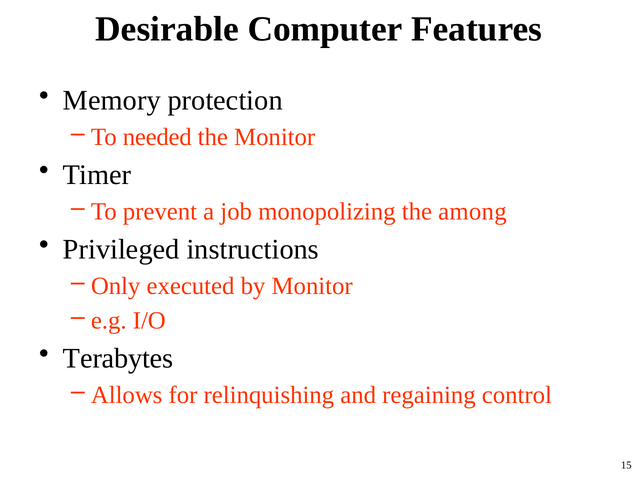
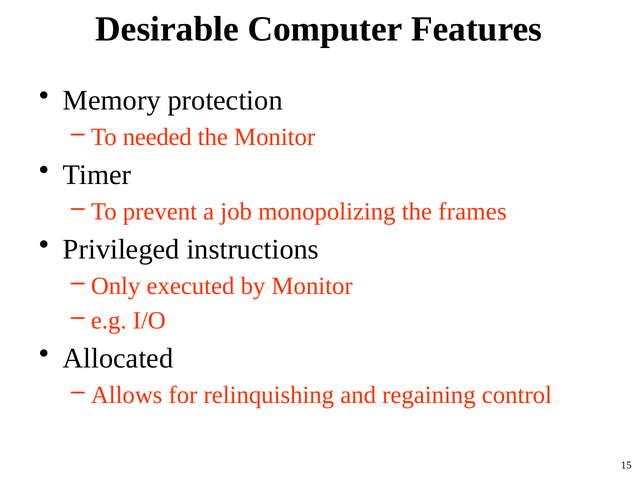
among: among -> frames
Terabytes: Terabytes -> Allocated
